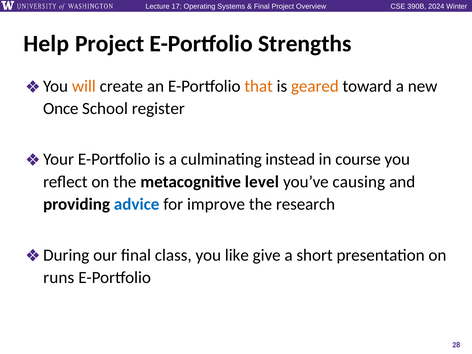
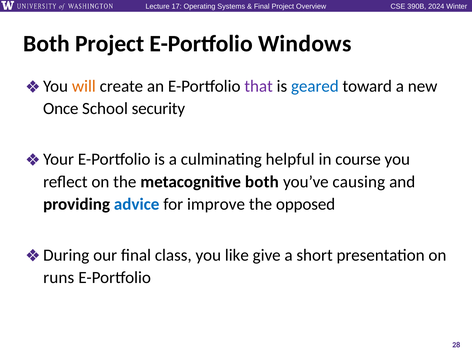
Help at (46, 44): Help -> Both
Strengths: Strengths -> Windows
that colour: orange -> purple
geared colour: orange -> blue
register: register -> security
instead: instead -> helpful
metacognitive level: level -> both
research: research -> opposed
